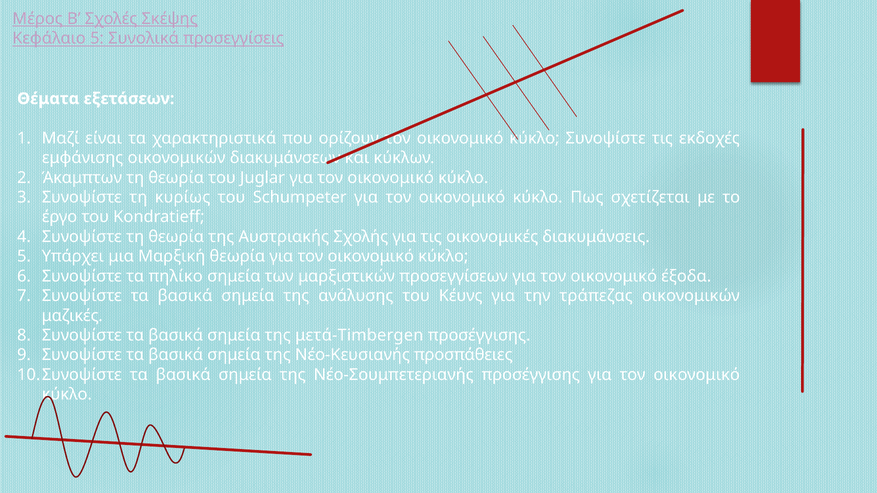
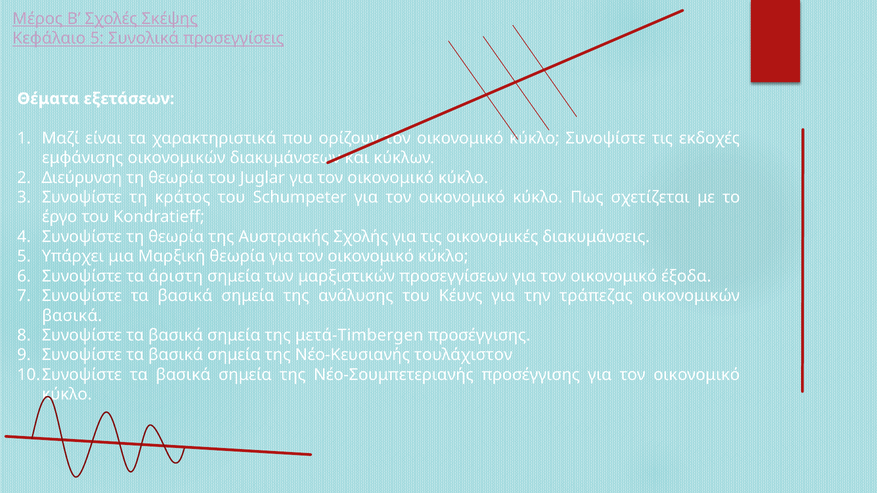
Άκαμπτων: Άκαμπτων -> Διεύρυνση
κυρίως: κυρίως -> κράτος
πηλίκο: πηλίκο -> άριστη
μαζικές at (72, 316): μαζικές -> βασικά
προσπάθειες: προσπάθειες -> τουλάχιστον
